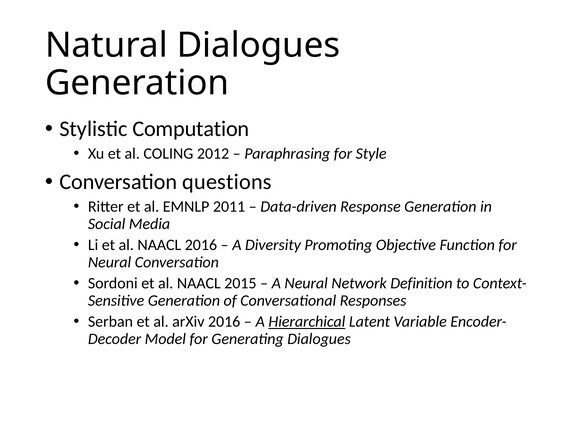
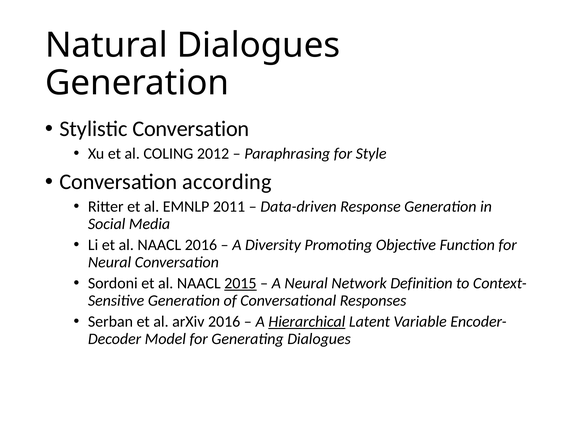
Stylistic Computation: Computation -> Conversation
questions: questions -> according
2015 underline: none -> present
